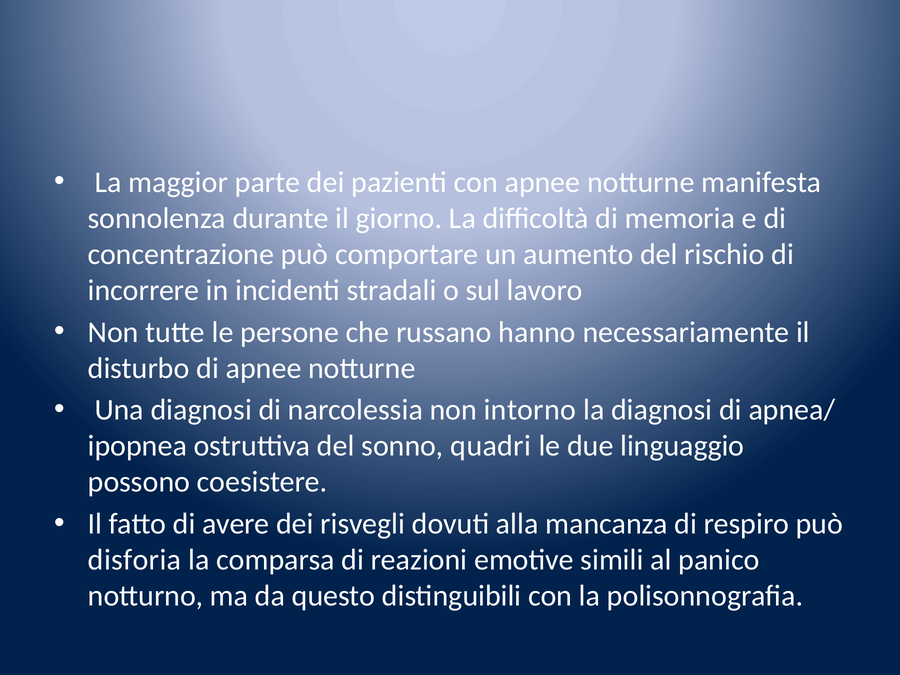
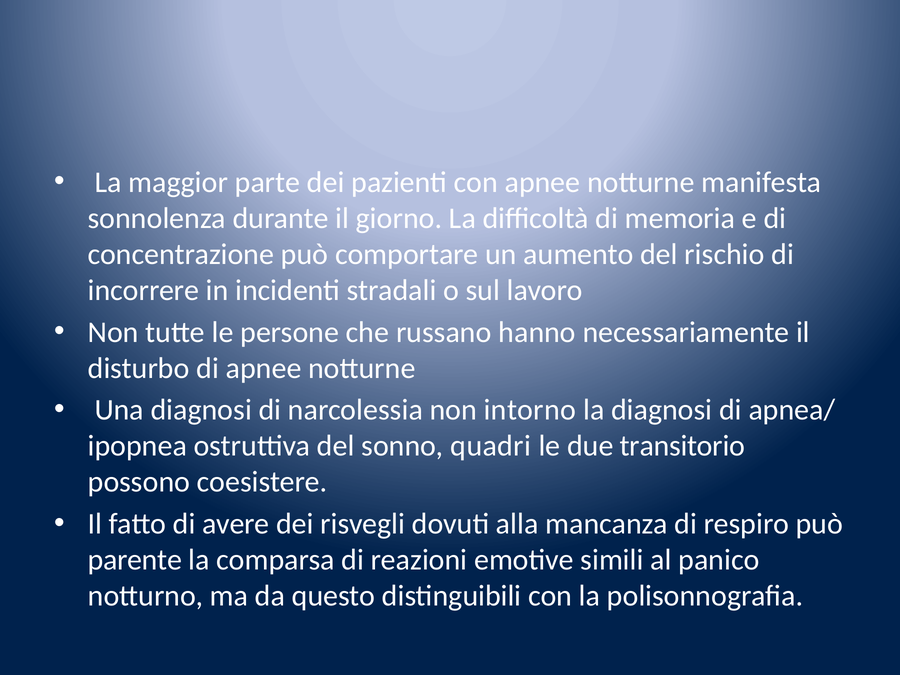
linguaggio: linguaggio -> transitorio
disforia: disforia -> parente
